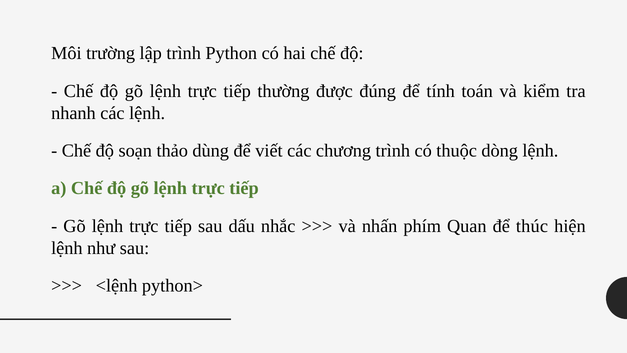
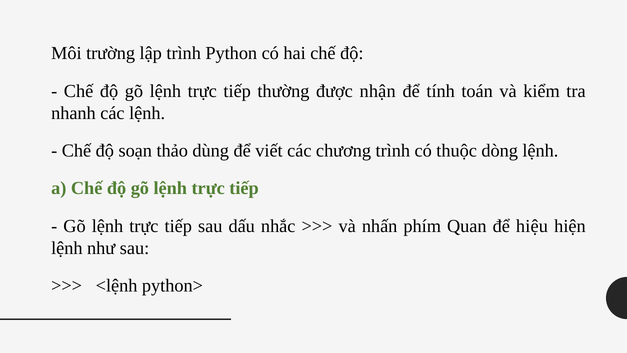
đúng: đúng -> nhận
thúc: thúc -> hiệu
